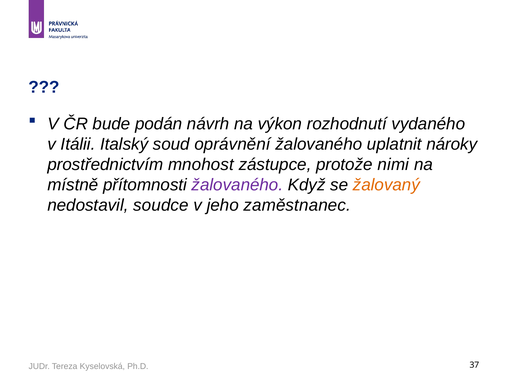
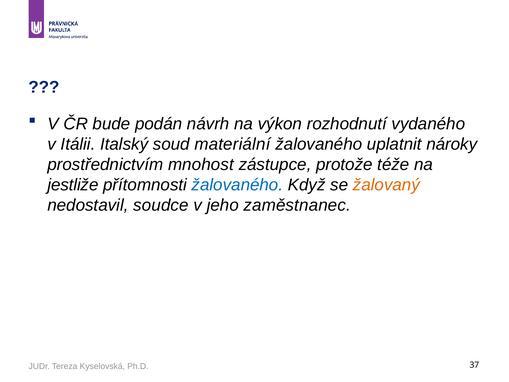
oprávnění: oprávnění -> materiální
nimi: nimi -> téže
místně: místně -> jestliže
žalovaného at (237, 185) colour: purple -> blue
